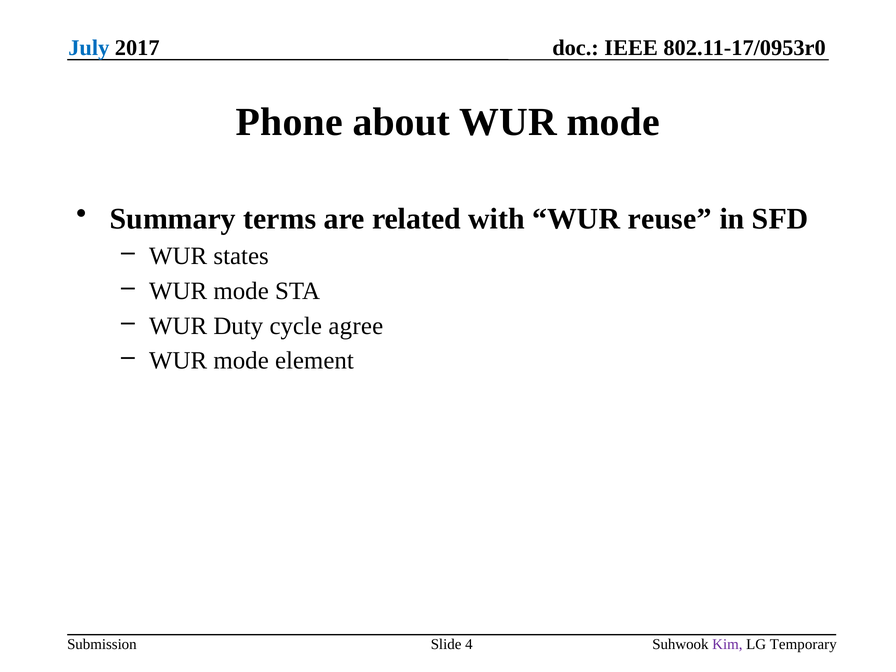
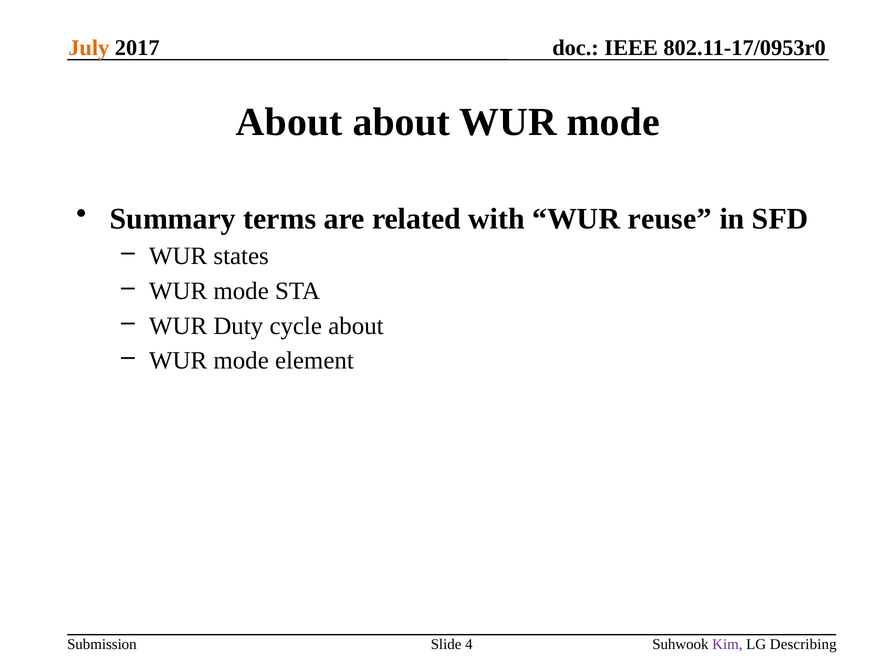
July colour: blue -> orange
Phone at (289, 122): Phone -> About
cycle agree: agree -> about
Temporary: Temporary -> Describing
